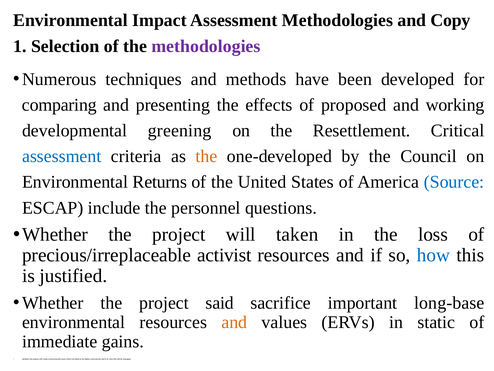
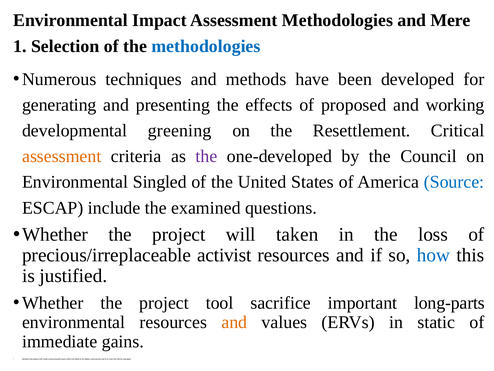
Copy: Copy -> Mere
methodologies at (206, 46) colour: purple -> blue
comparing: comparing -> generating
assessment at (62, 156) colour: blue -> orange
the at (206, 156) colour: orange -> purple
Returns: Returns -> Singled
personnel: personnel -> examined
said: said -> tool
long-base: long-base -> long-parts
